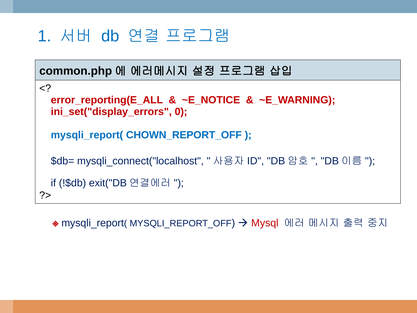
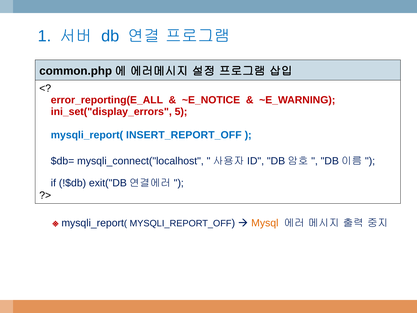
0: 0 -> 5
CHOWN_REPORT_OFF: CHOWN_REPORT_OFF -> INSERT_REPORT_OFF
Mysql colour: red -> orange
